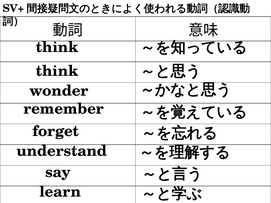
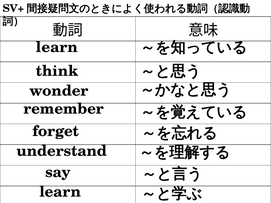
think at (57, 47): think -> learn
